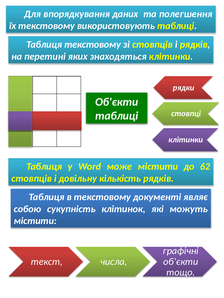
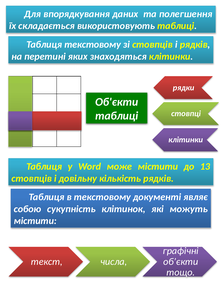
їх текстовому: текстовому -> складається
62: 62 -> 13
